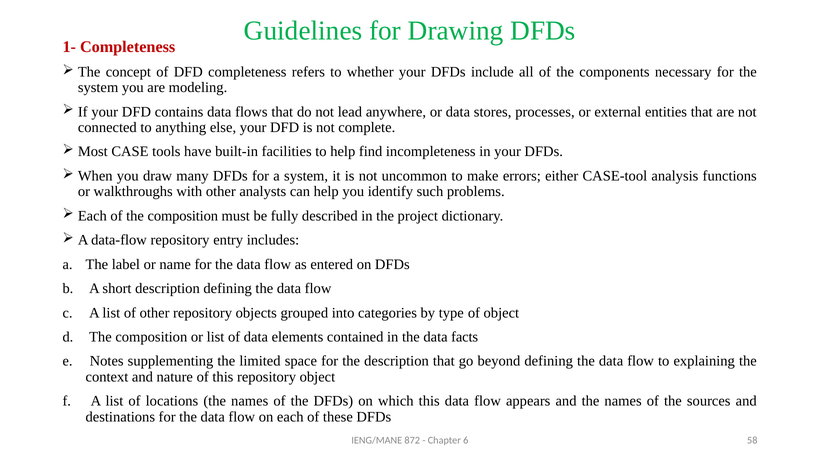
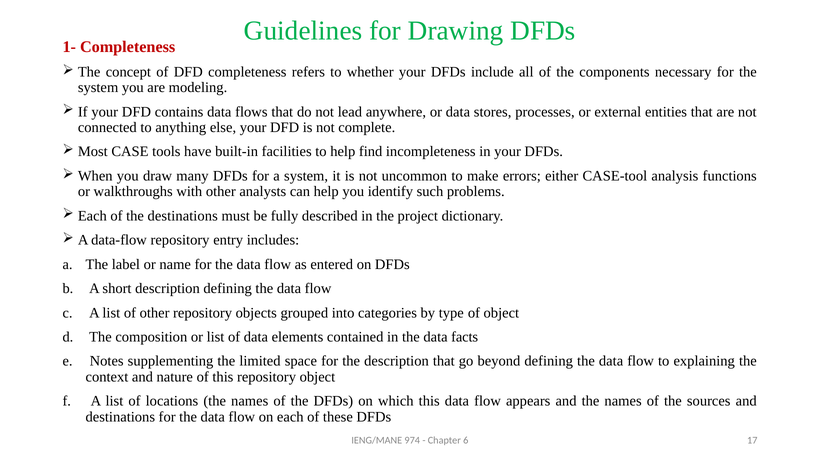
of the composition: composition -> destinations
872: 872 -> 974
58: 58 -> 17
